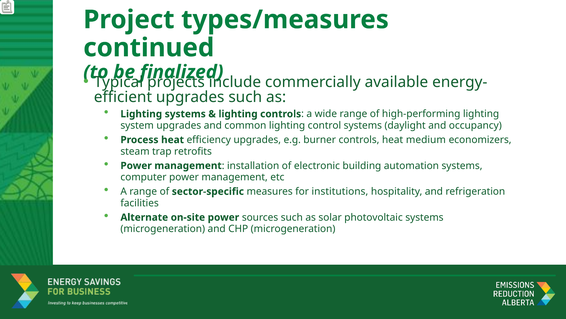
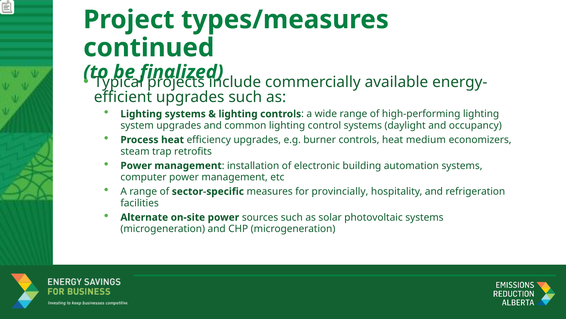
institutions: institutions -> provincially
